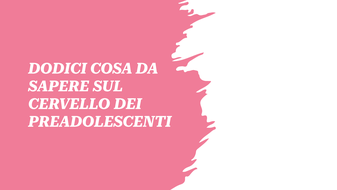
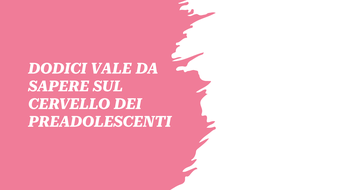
COSA: COSA -> VALE
